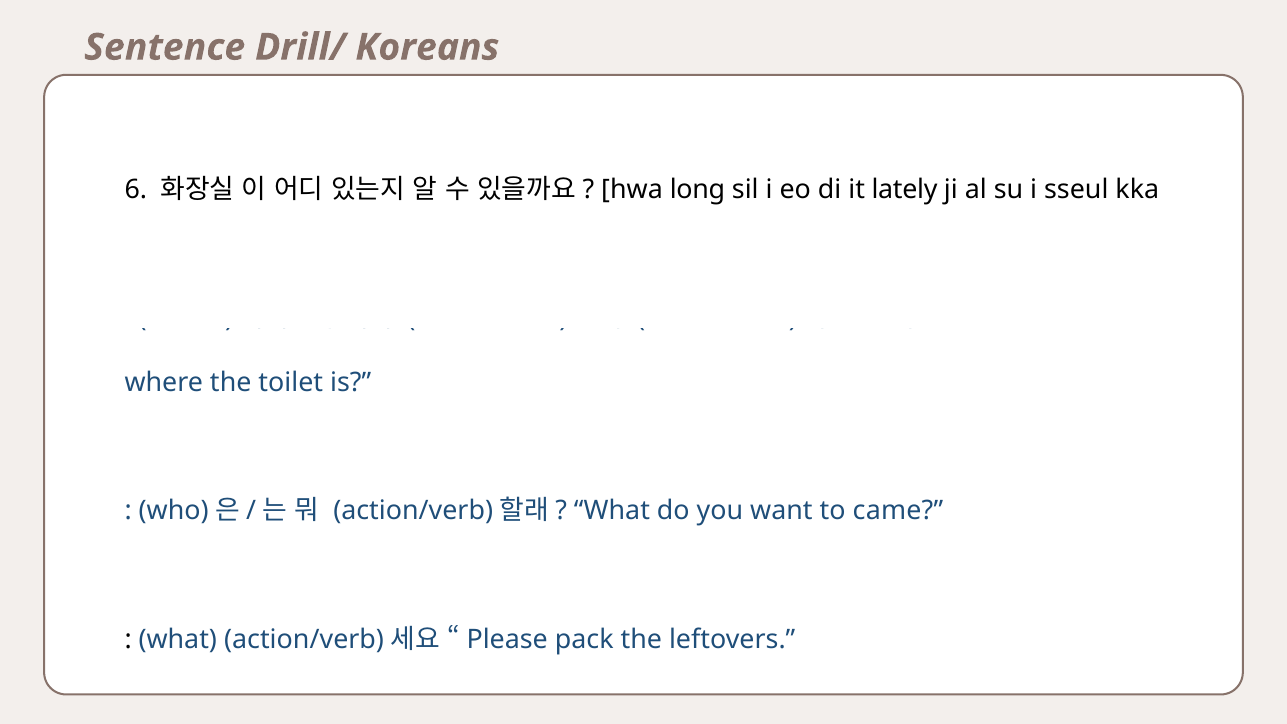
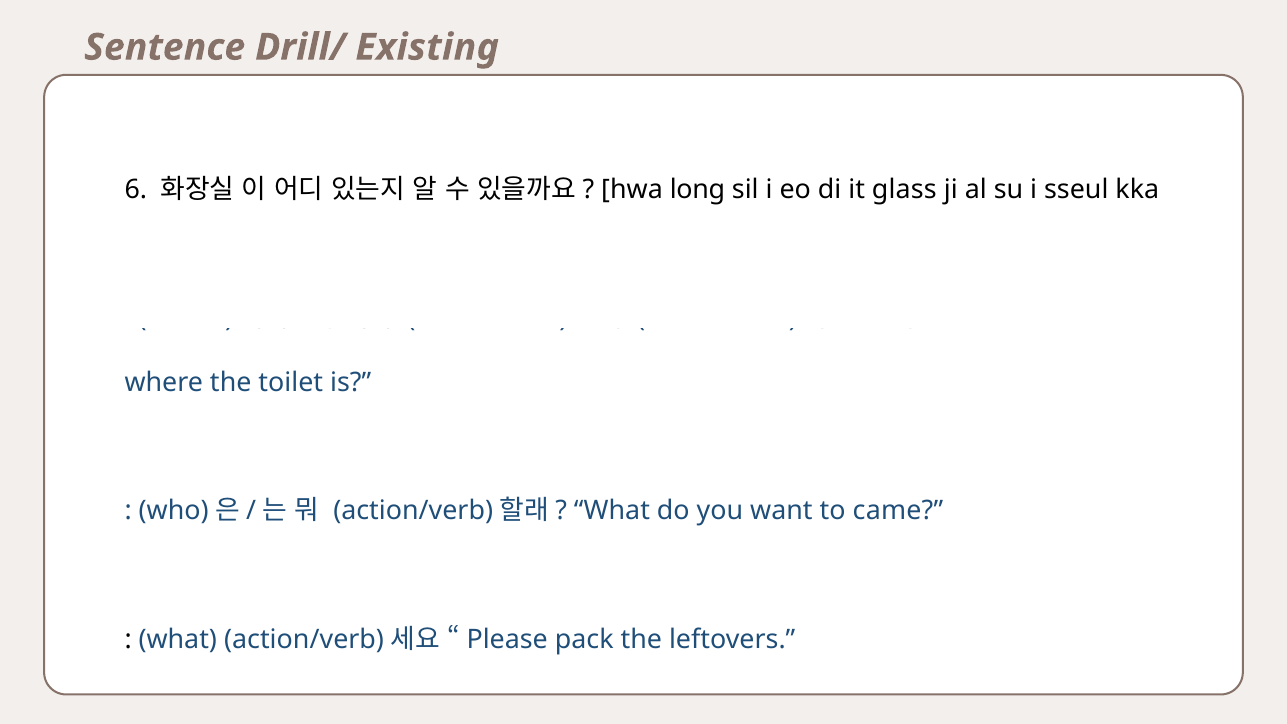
Koreans: Koreans -> Existing
lately: lately -> glass
